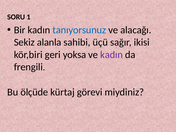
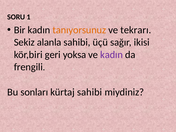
tanıyorsunuz colour: blue -> orange
alacağı: alacağı -> tekrarı
ölçüde: ölçüde -> sonları
kürtaj görevi: görevi -> sahibi
